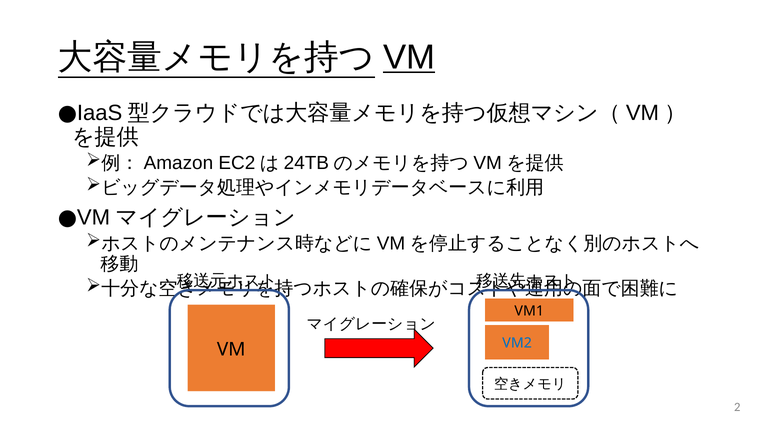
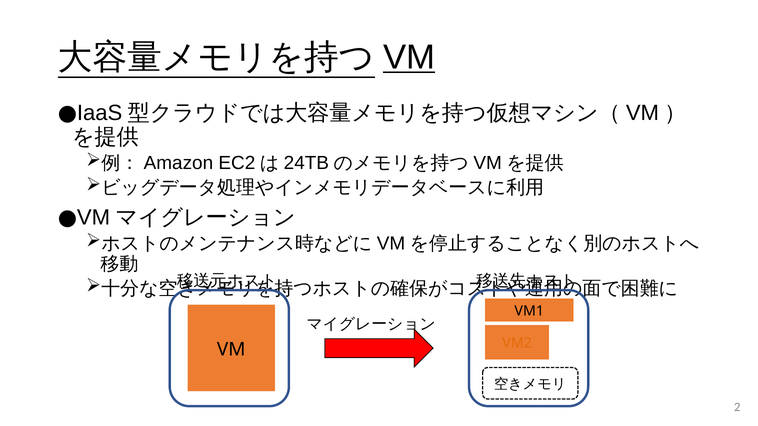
VM2 colour: blue -> orange
